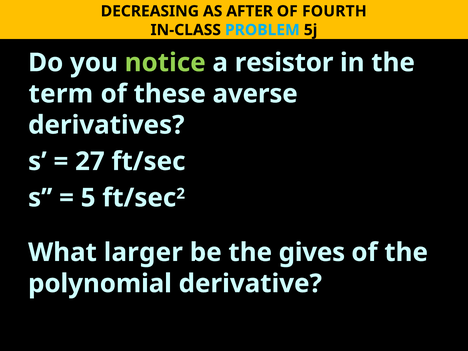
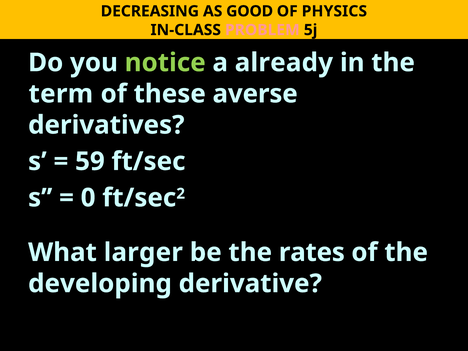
AFTER: AFTER -> GOOD
FOURTH: FOURTH -> PHYSICS
PROBLEM colour: light blue -> pink
resistor: resistor -> already
27: 27 -> 59
5: 5 -> 0
gives: gives -> rates
polynomial: polynomial -> developing
